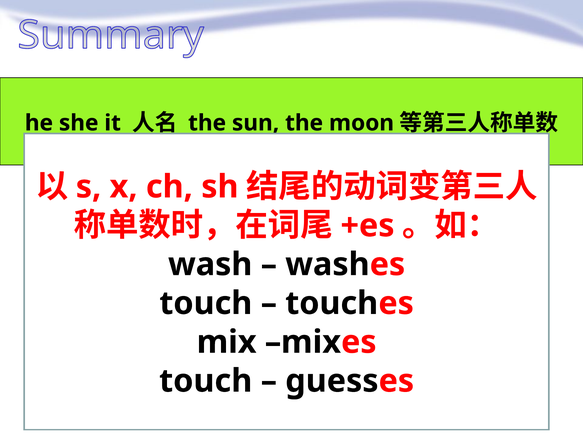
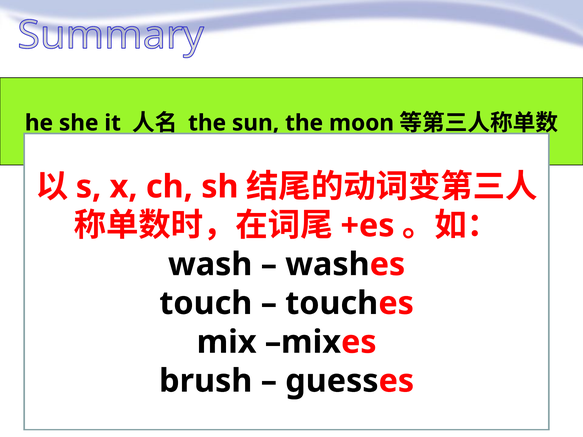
touch at (206, 381): touch -> brush
